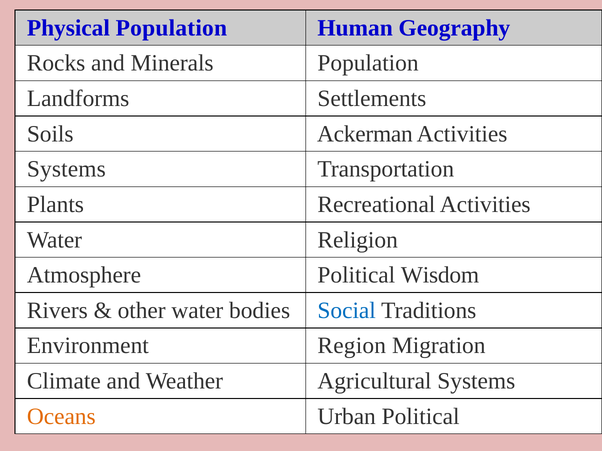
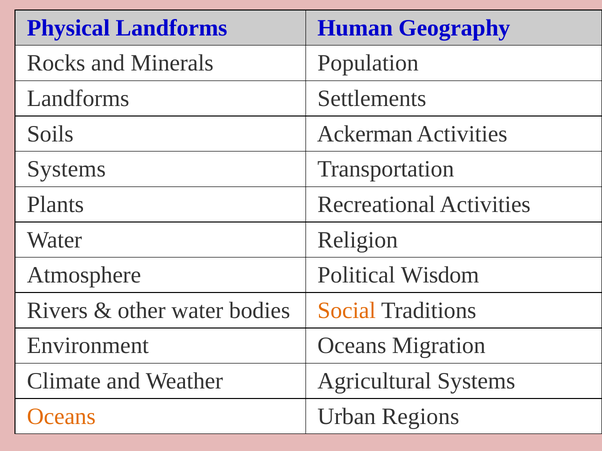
Physical Population: Population -> Landforms
Social colour: blue -> orange
Environment Region: Region -> Oceans
Urban Political: Political -> Regions
